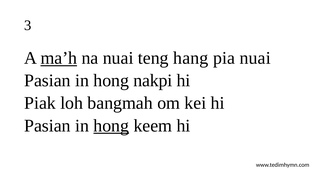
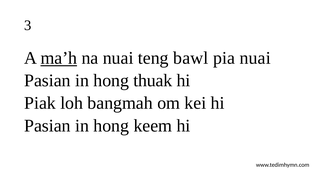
hang: hang -> bawl
nakpi: nakpi -> thuak
hong at (111, 126) underline: present -> none
